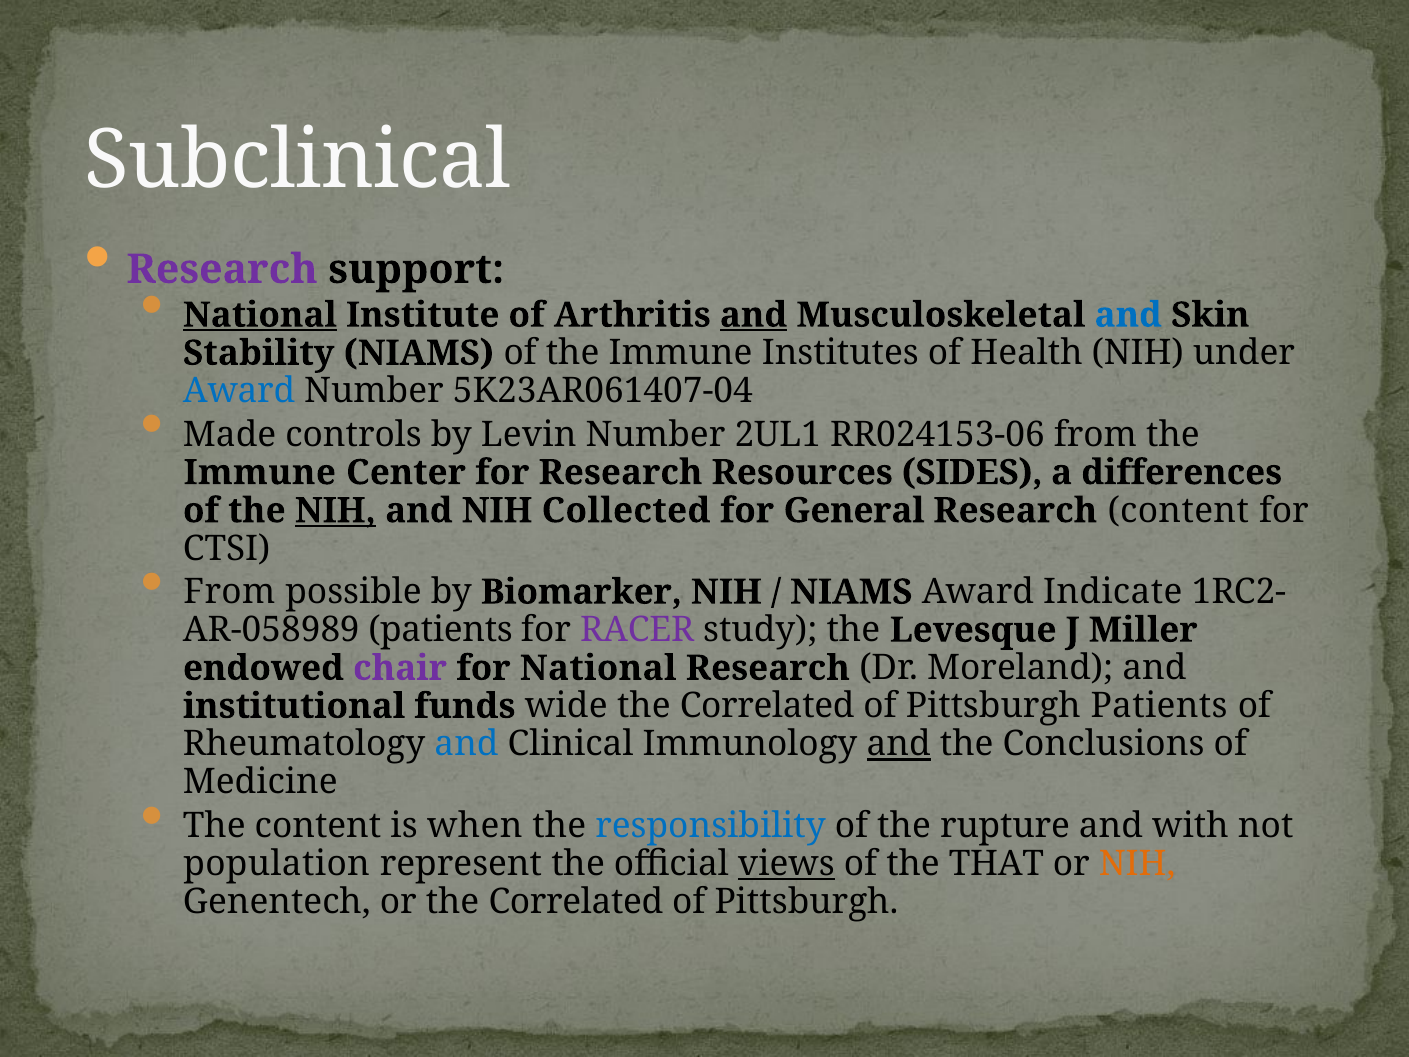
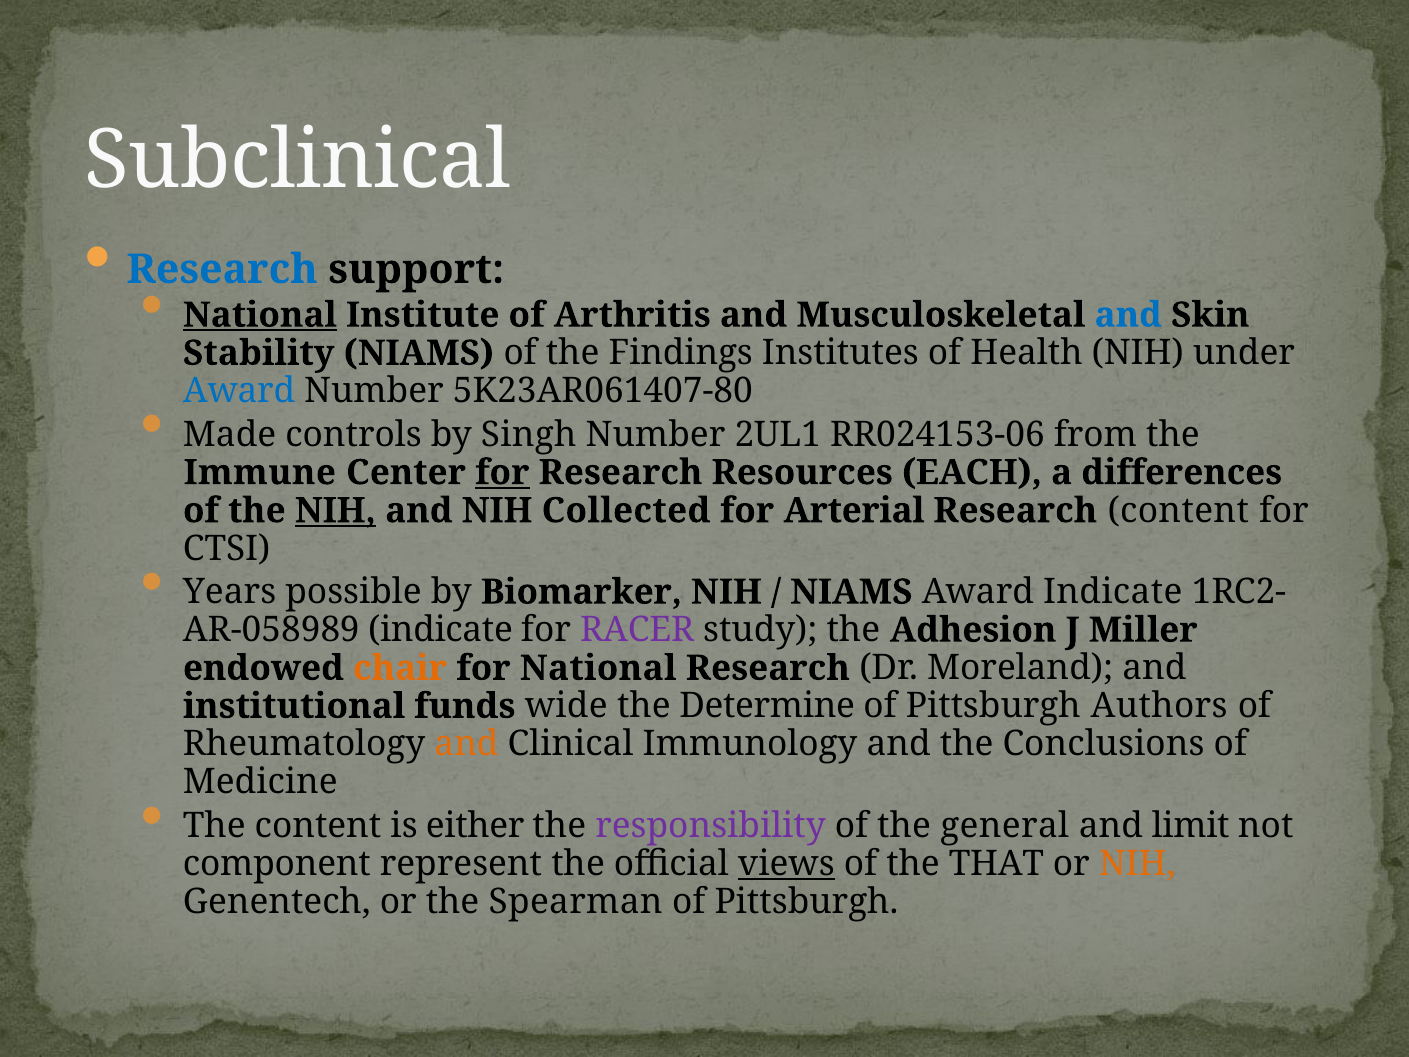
Research at (222, 269) colour: purple -> blue
and at (754, 315) underline: present -> none
of the Immune: Immune -> Findings
5K23AR061407-04: 5K23AR061407-04 -> 5K23AR061407-80
Levin: Levin -> Singh
for at (502, 472) underline: none -> present
SIDES: SIDES -> EACH
General: General -> Arterial
From at (229, 592): From -> Years
patients at (441, 630): patients -> indicate
Levesque: Levesque -> Adhesion
chair colour: purple -> orange
Correlated at (767, 706): Correlated -> Determine
Pittsburgh Patients: Patients -> Authors
and at (467, 744) colour: blue -> orange
and at (899, 744) underline: present -> none
when: when -> either
responsibility colour: blue -> purple
rupture: rupture -> general
with: with -> limit
population: population -> component
or the Correlated: Correlated -> Spearman
